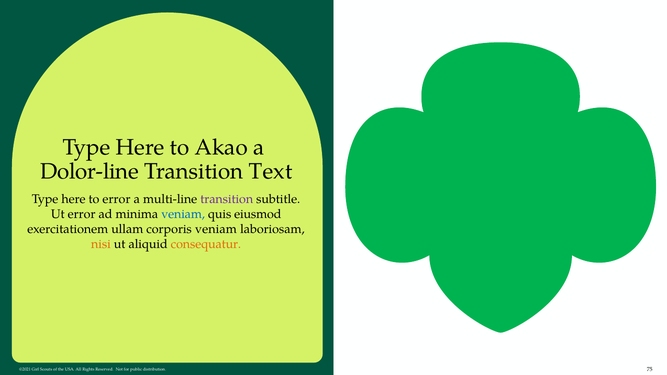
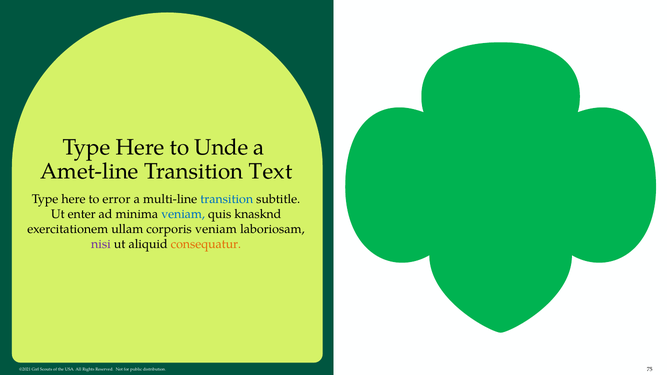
Akao: Akao -> Unde
Dolor-line: Dolor-line -> Amet-line
transition at (227, 199) colour: purple -> blue
Ut error: error -> enter
eiusmod: eiusmod -> knasknd
nisi colour: orange -> purple
